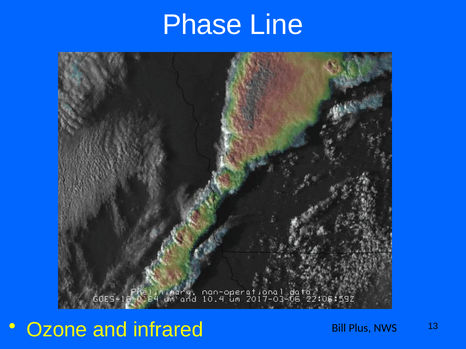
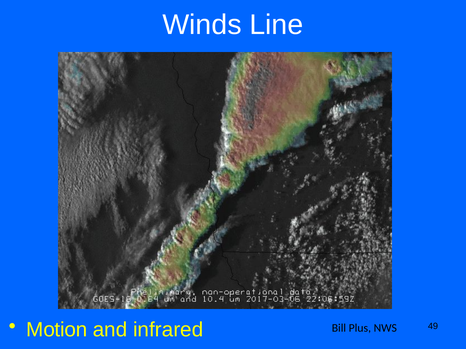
Phase: Phase -> Winds
Ozone: Ozone -> Motion
13: 13 -> 49
